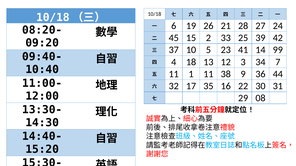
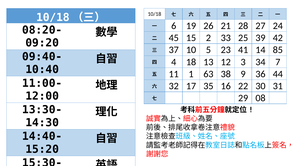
99: 99 -> 85
1 11: 11 -> 63
